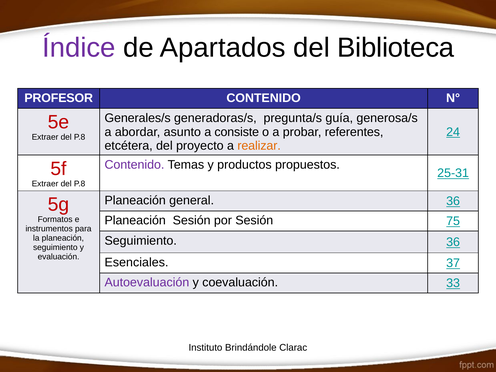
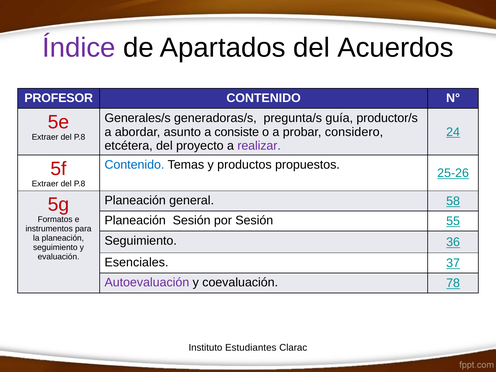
Biblioteca: Biblioteca -> Acuerdos
generosa/s: generosa/s -> productor/s
referentes: referentes -> considero
realizar colour: orange -> purple
Contenido at (134, 165) colour: purple -> blue
25-31: 25-31 -> 25-26
general 36: 36 -> 58
75: 75 -> 55
33: 33 -> 78
Brindándole: Brindándole -> Estudiantes
